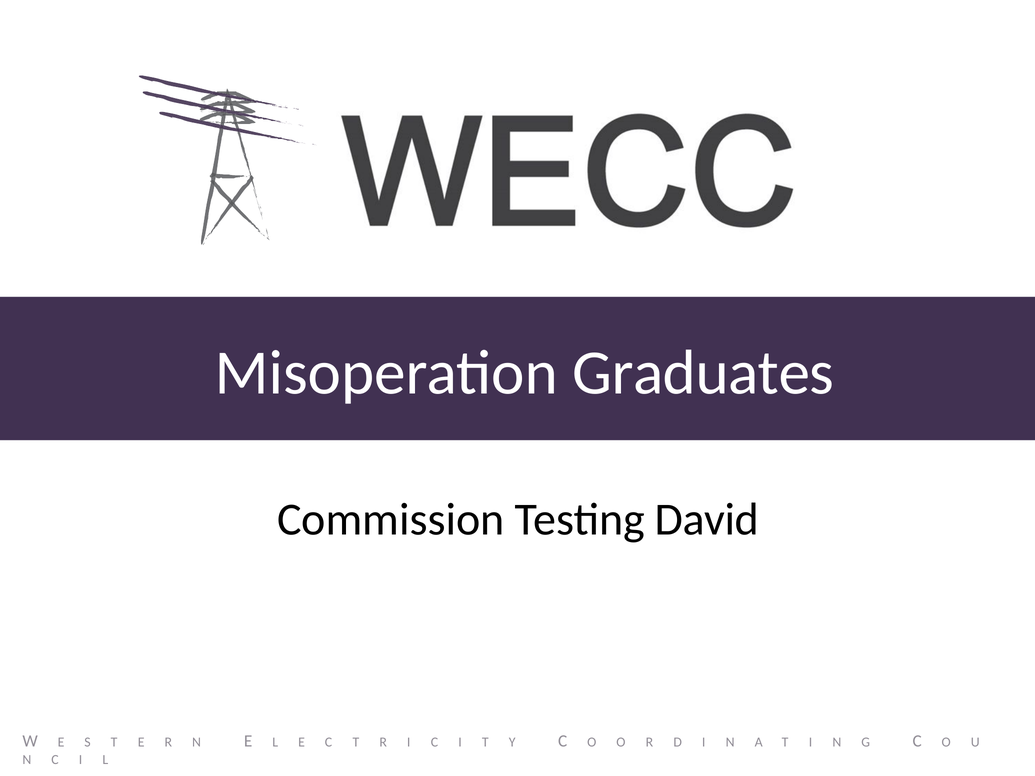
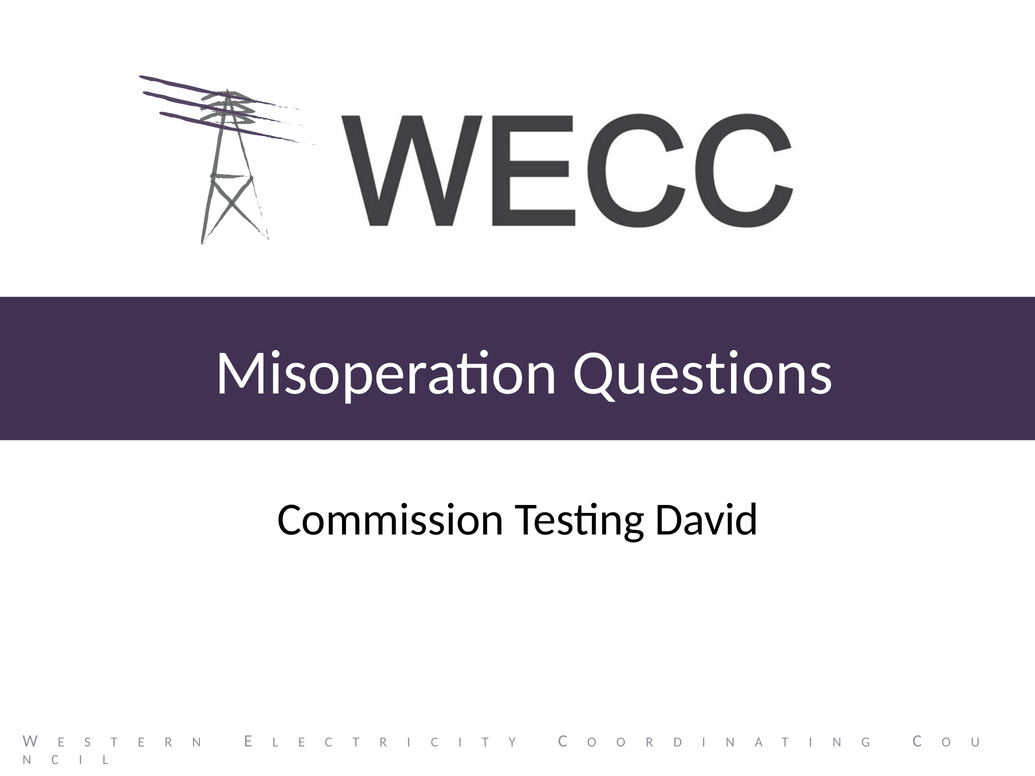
Graduates: Graduates -> Questions
